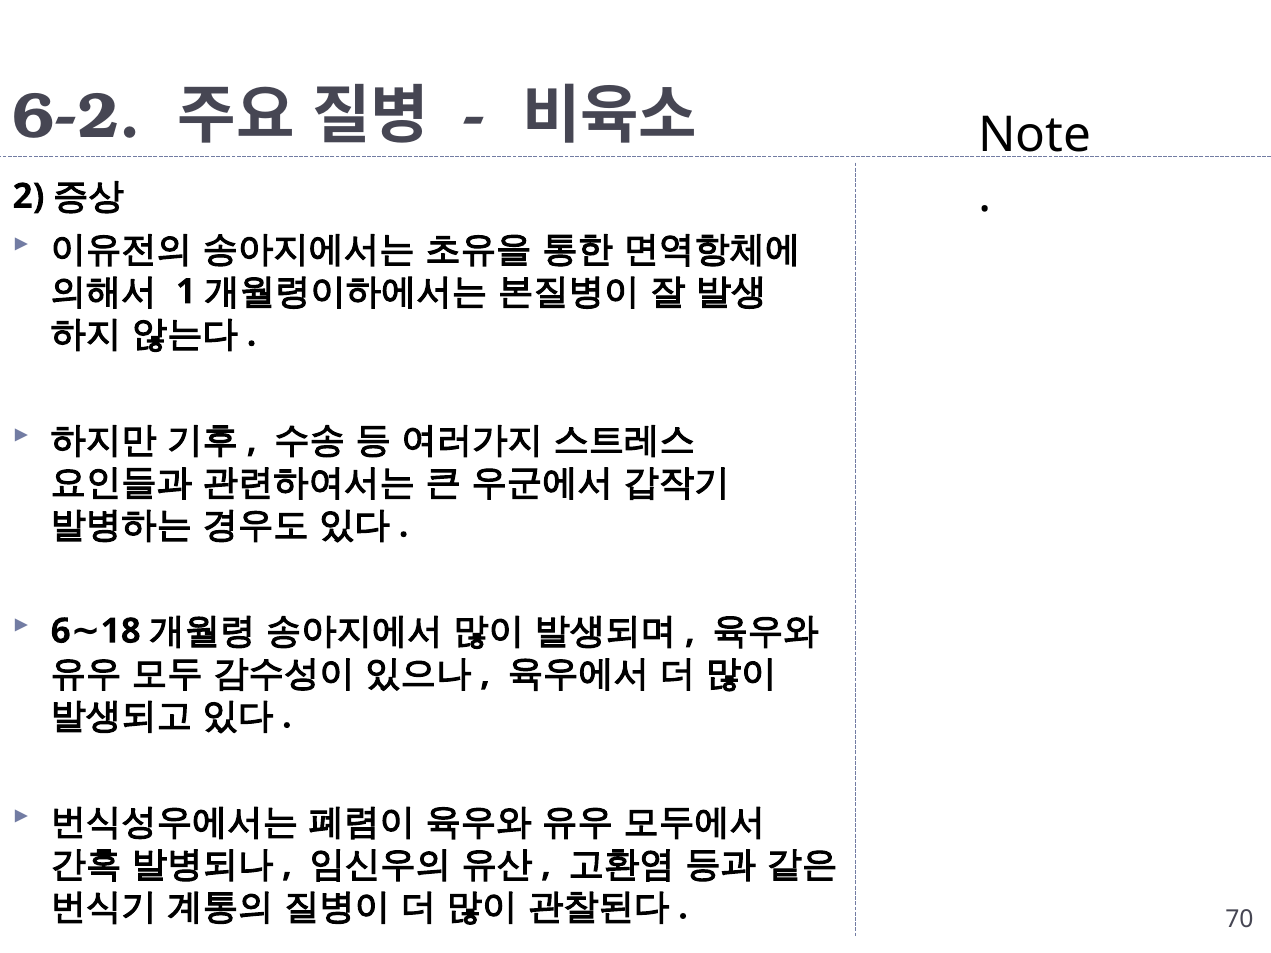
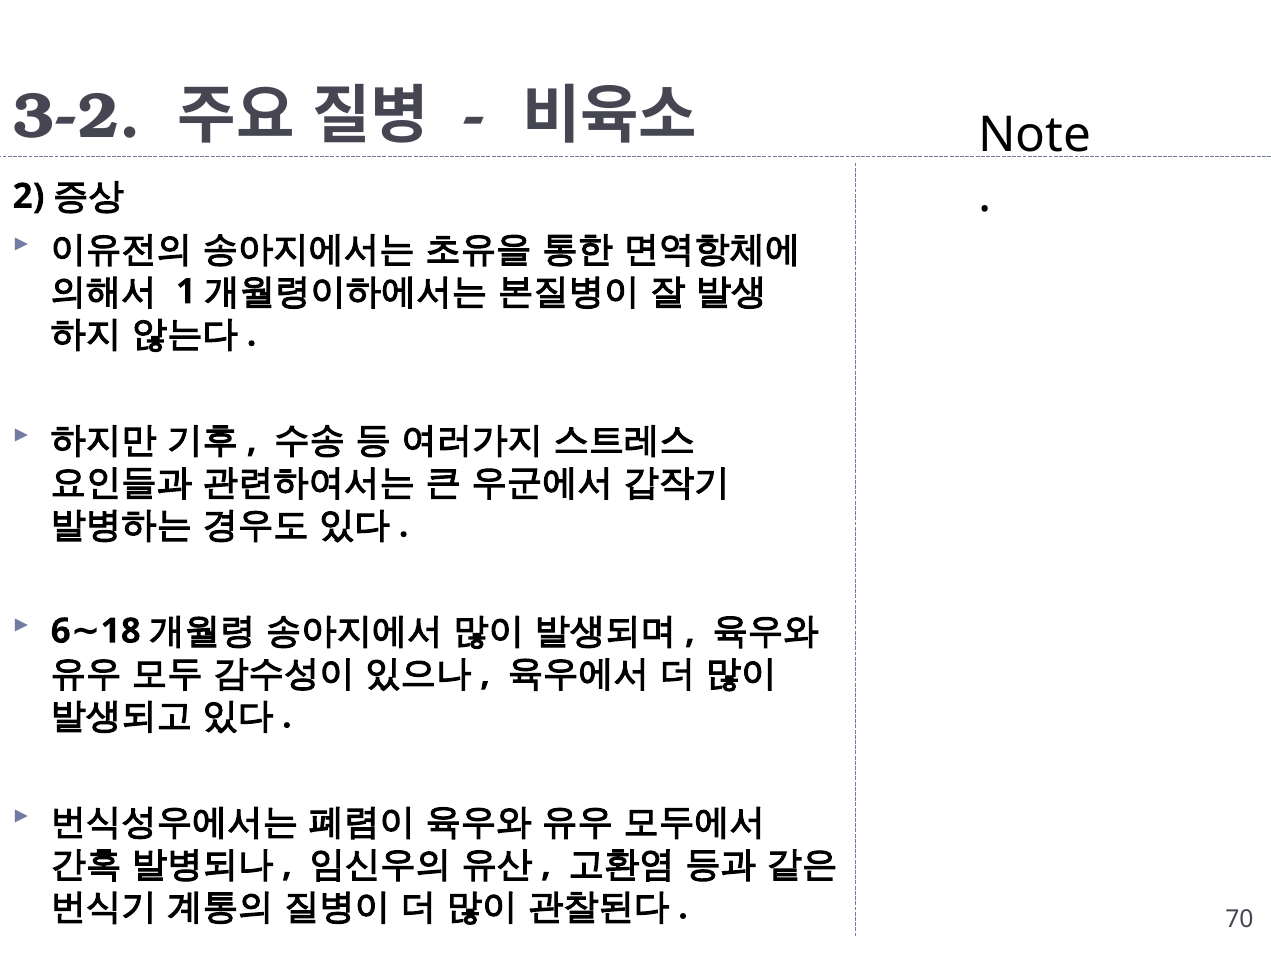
6-2: 6-2 -> 3-2
